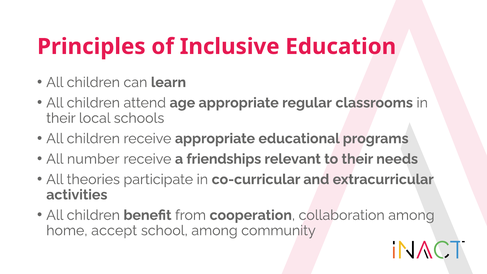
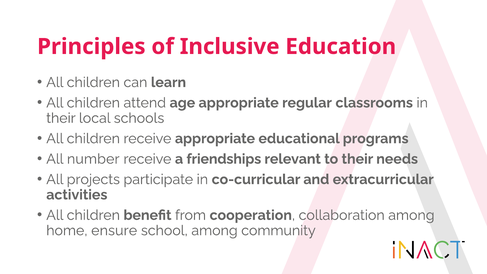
theories: theories -> projects
accept: accept -> ensure
